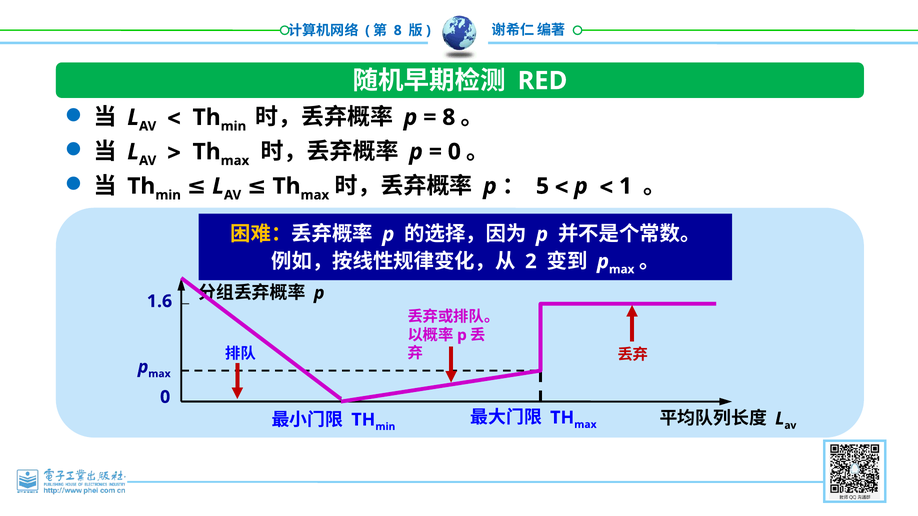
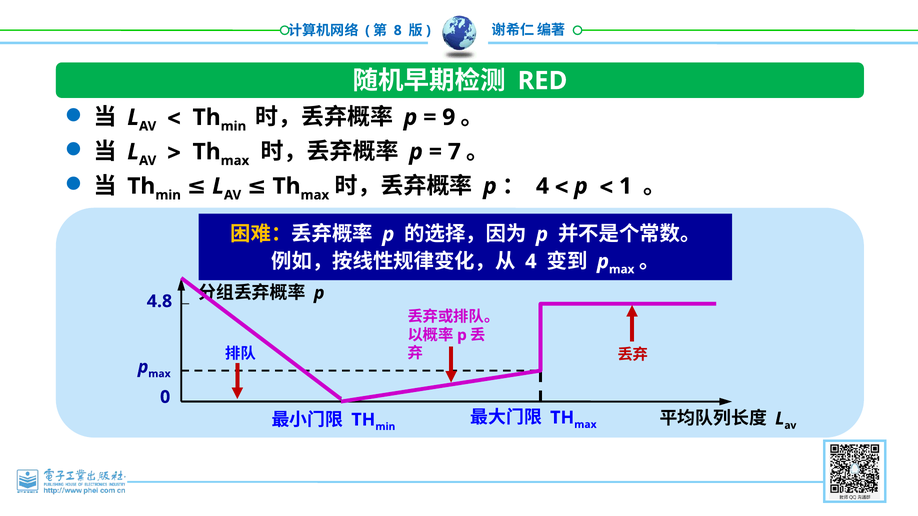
8 at (449, 117): 8 -> 9
0 at (454, 152): 0 -> 7
5 at (542, 186): 5 -> 4
2 at (531, 262): 2 -> 4
1.6: 1.6 -> 4.8
